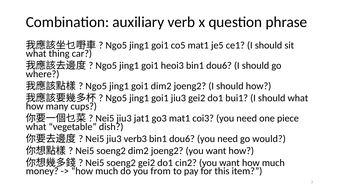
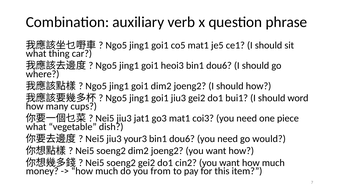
should what: what -> word
verb3: verb3 -> your3
